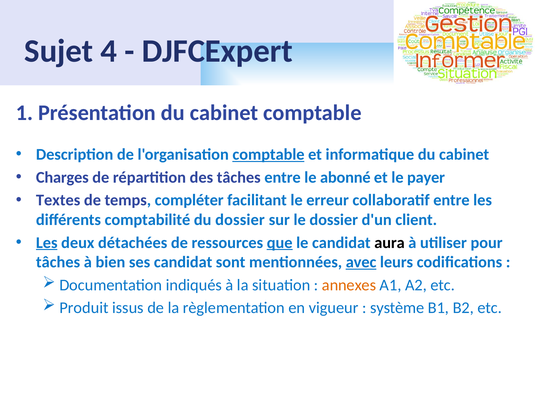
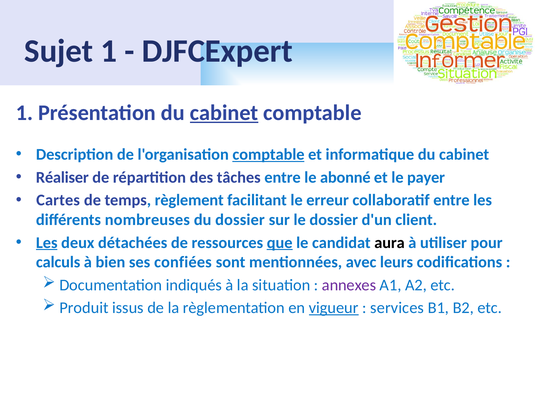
Sujet 4: 4 -> 1
cabinet at (224, 113) underline: none -> present
Charges: Charges -> Réaliser
Textes: Textes -> Cartes
compléter: compléter -> règlement
comptabilité: comptabilité -> nombreuses
tâches at (58, 262): tâches -> calculs
ses candidat: candidat -> confiées
avec underline: present -> none
annexes colour: orange -> purple
vigueur underline: none -> present
système: système -> services
